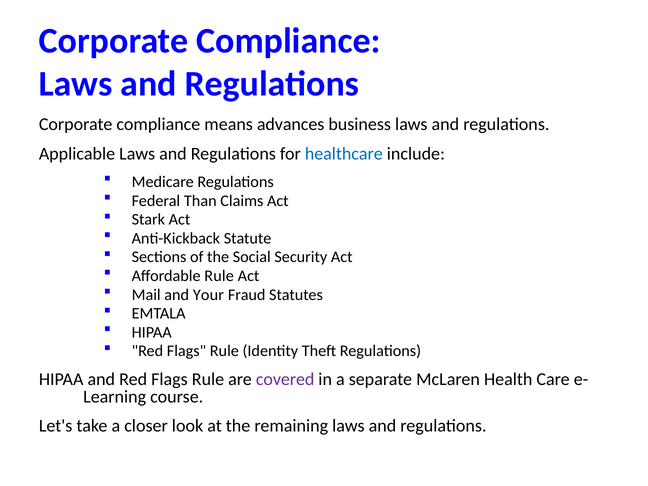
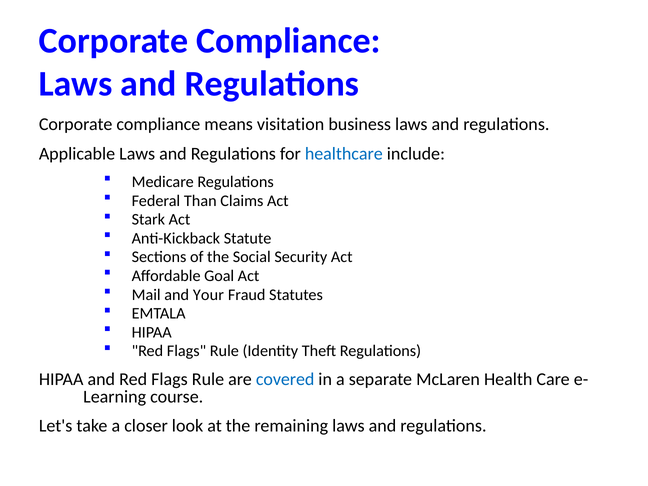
advances: advances -> visitation
Affordable Rule: Rule -> Goal
covered colour: purple -> blue
